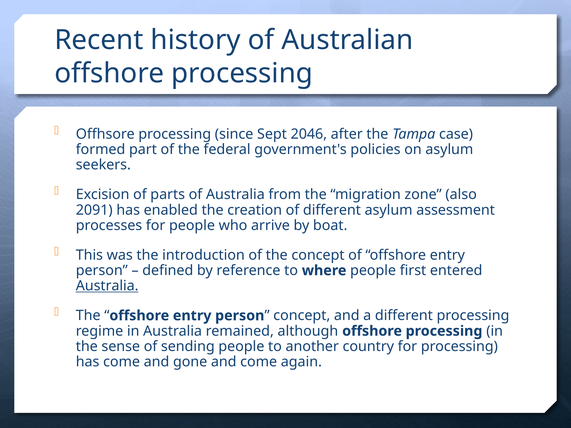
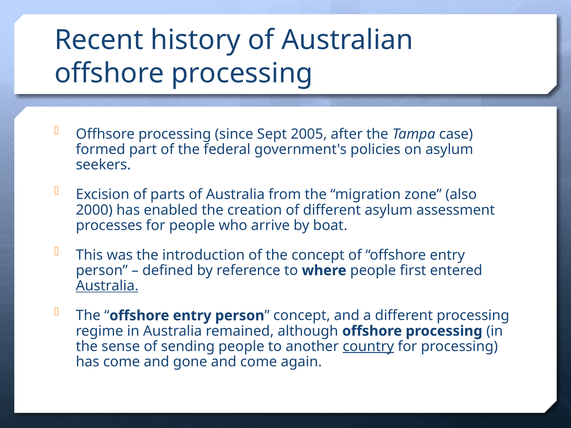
2046: 2046 -> 2005
2091: 2091 -> 2000
country underline: none -> present
